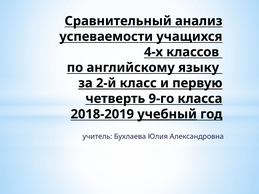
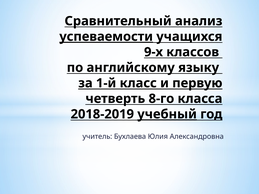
успеваемости underline: none -> present
4-х: 4-х -> 9-х
2-й: 2-й -> 1-й
9-го: 9-го -> 8-го
